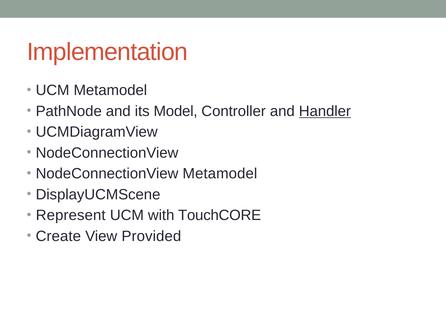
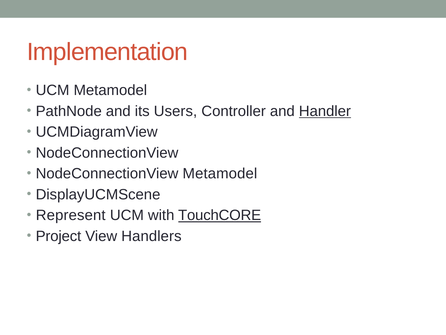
Model: Model -> Users
TouchCORE underline: none -> present
Create: Create -> Project
Provided: Provided -> Handlers
